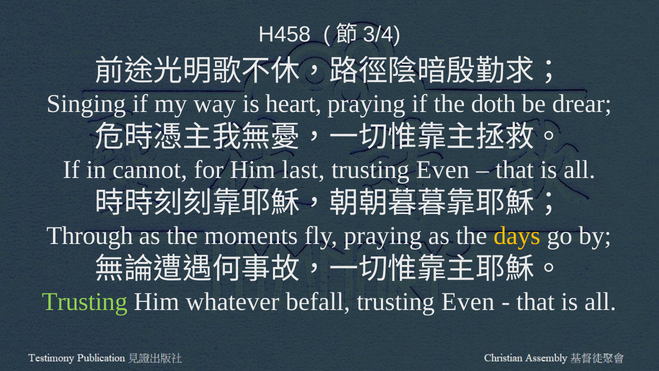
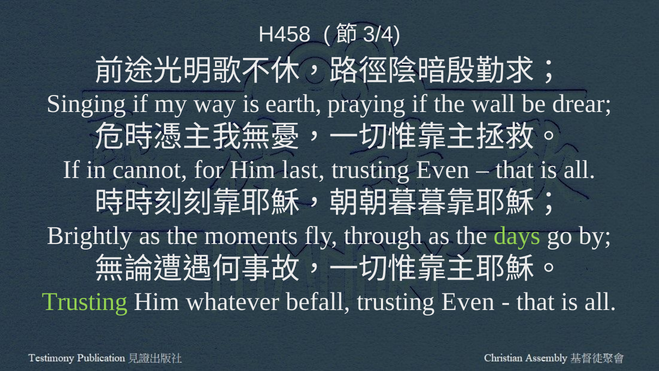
heart: heart -> earth
doth: doth -> wall
Through: Through -> Brightly
fly praying: praying -> through
days colour: yellow -> light green
